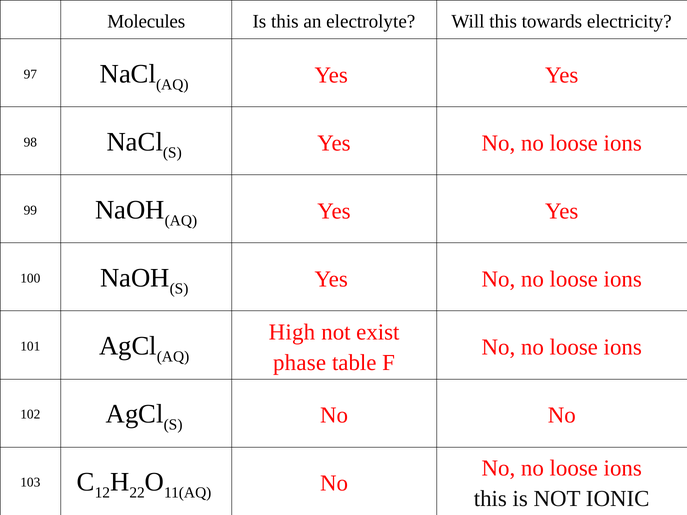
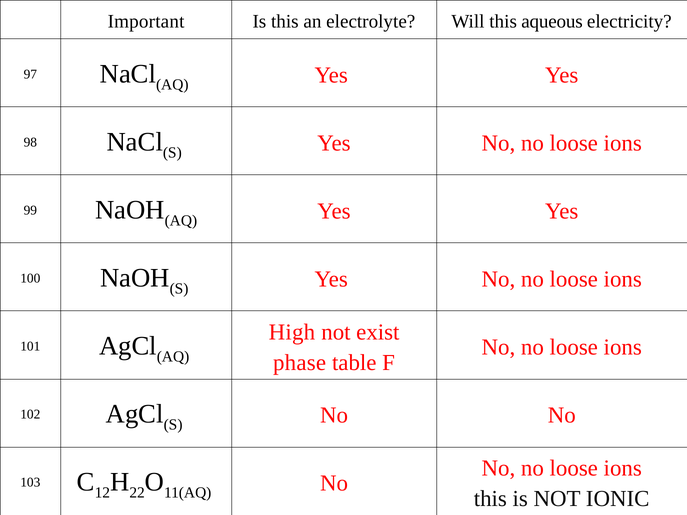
Molecules: Molecules -> Important
towards: towards -> aqueous
